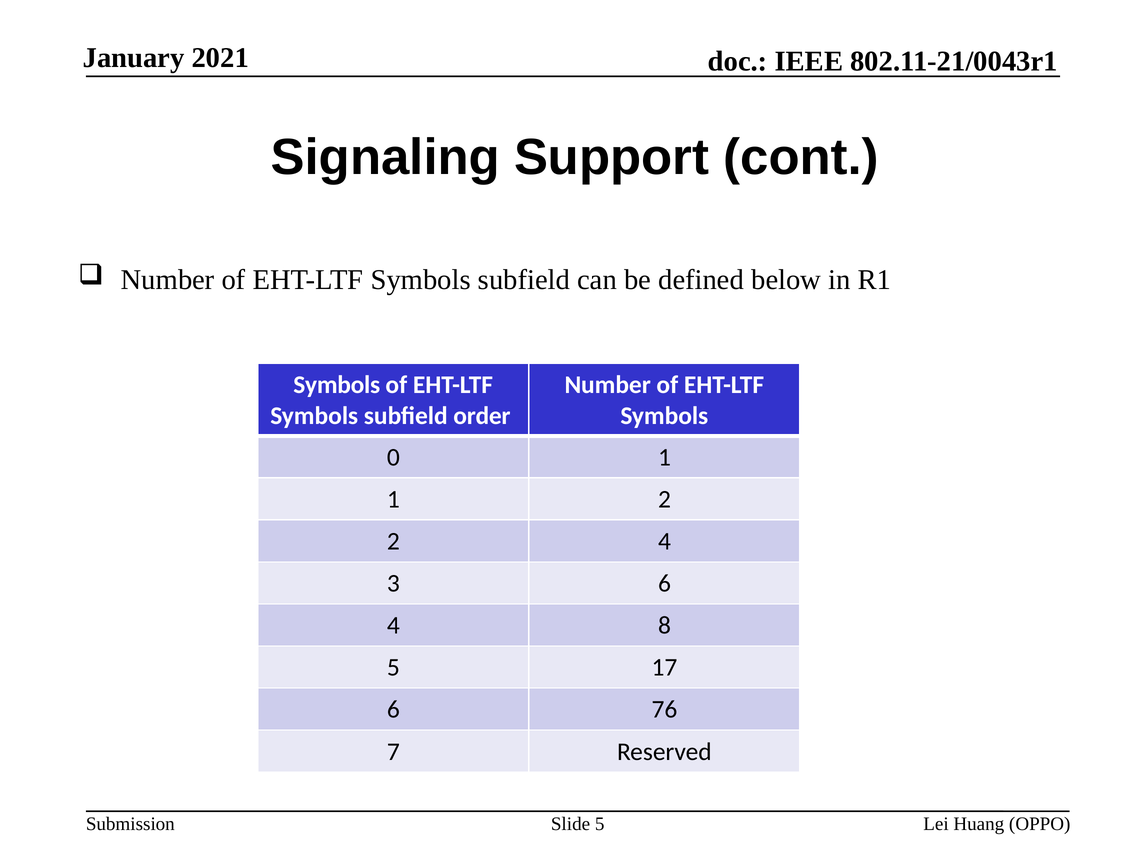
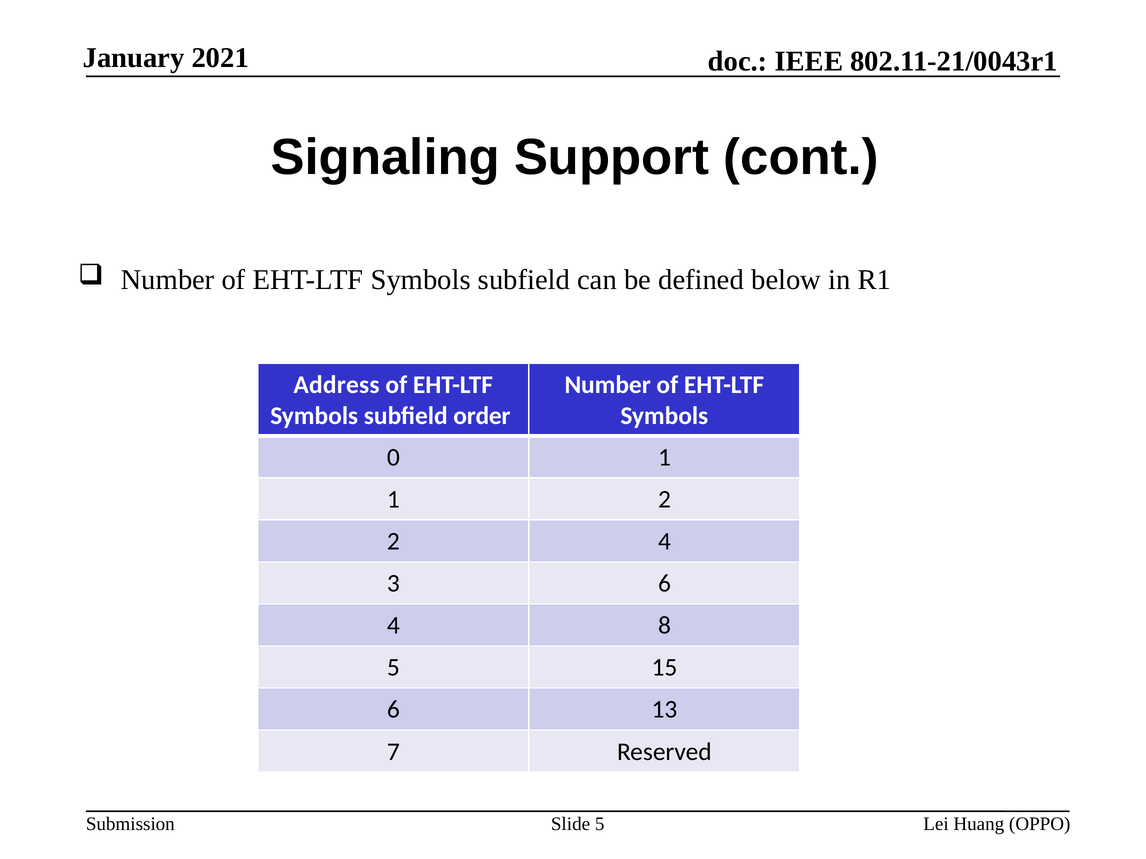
Symbols at (337, 385): Symbols -> Address
17: 17 -> 15
76: 76 -> 13
